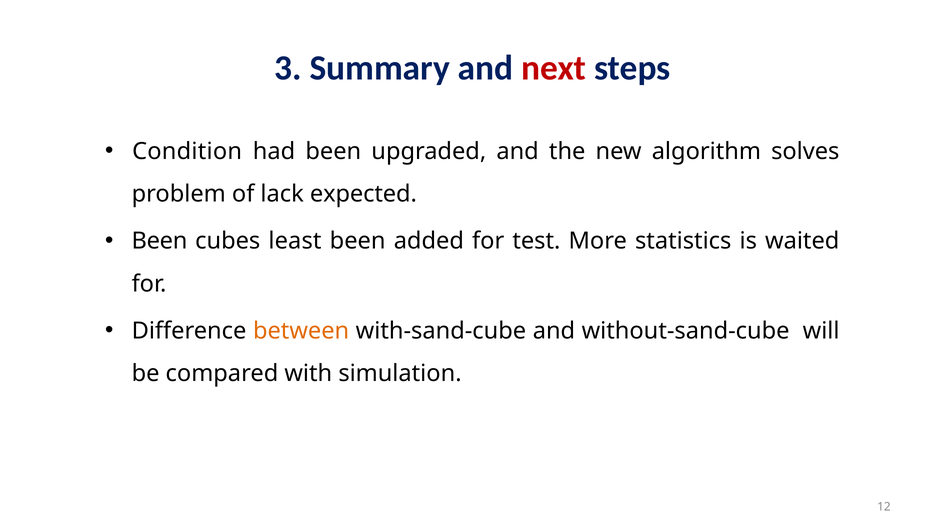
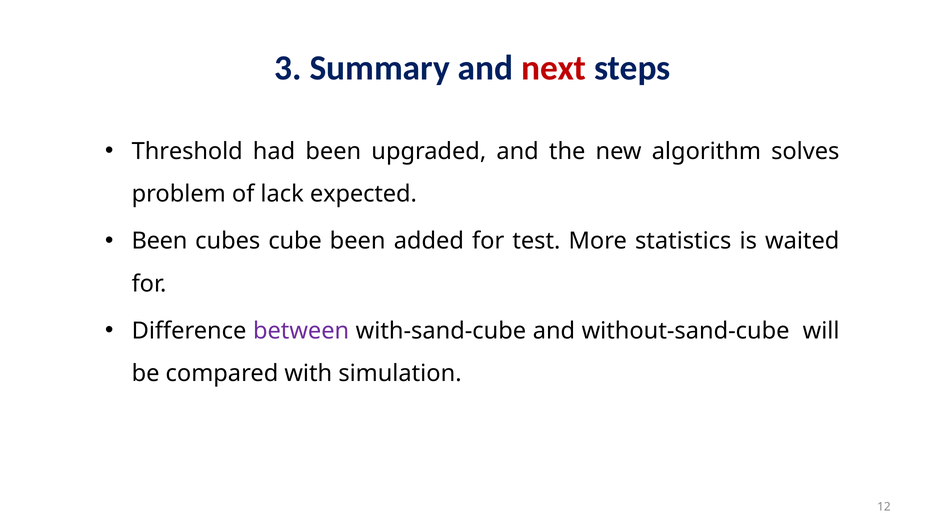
Condition: Condition -> Threshold
least: least -> cube
between colour: orange -> purple
